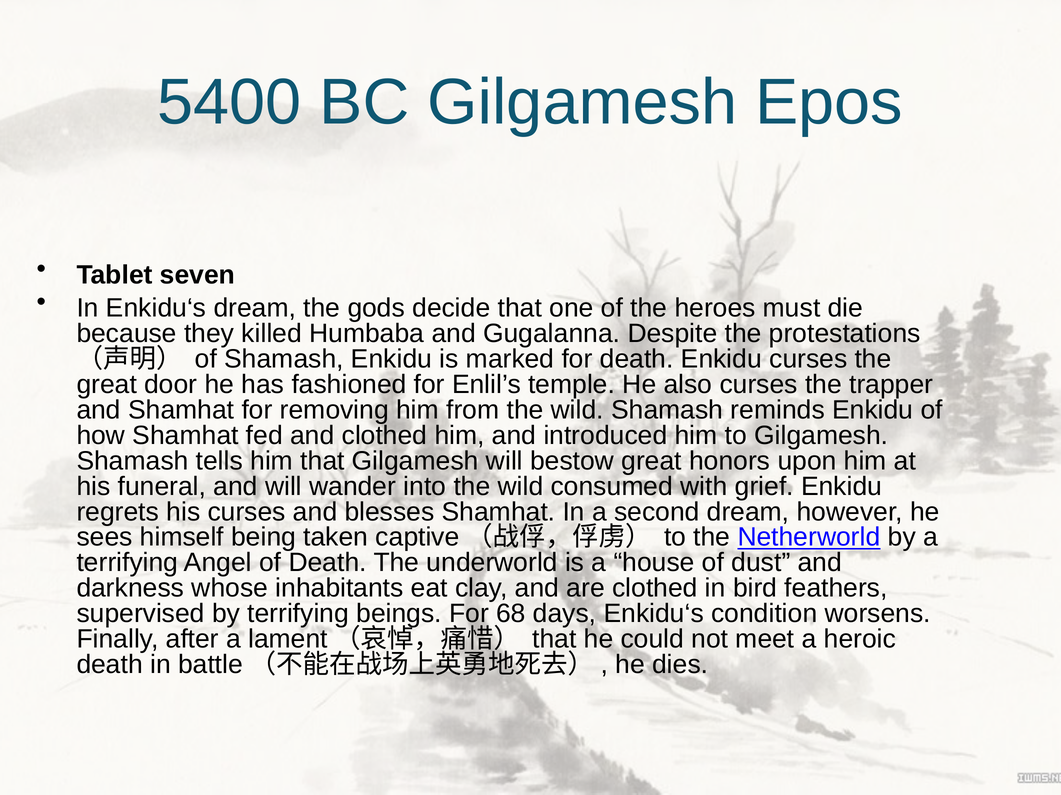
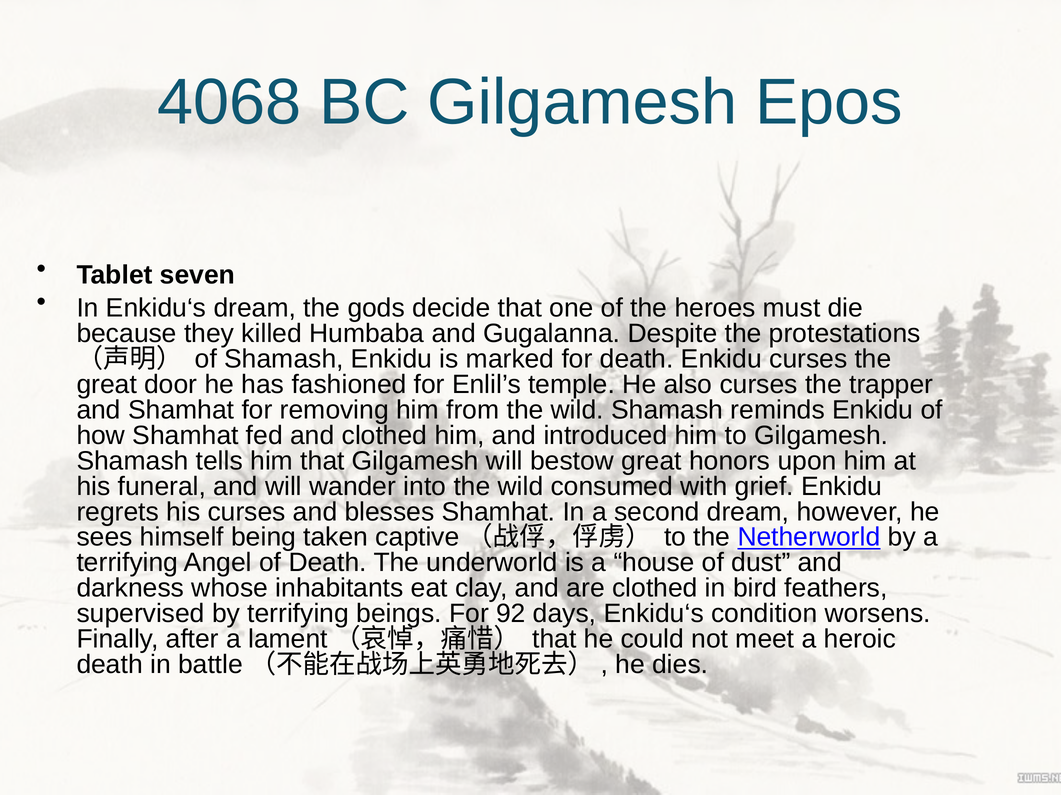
5400: 5400 -> 4068
68: 68 -> 92
